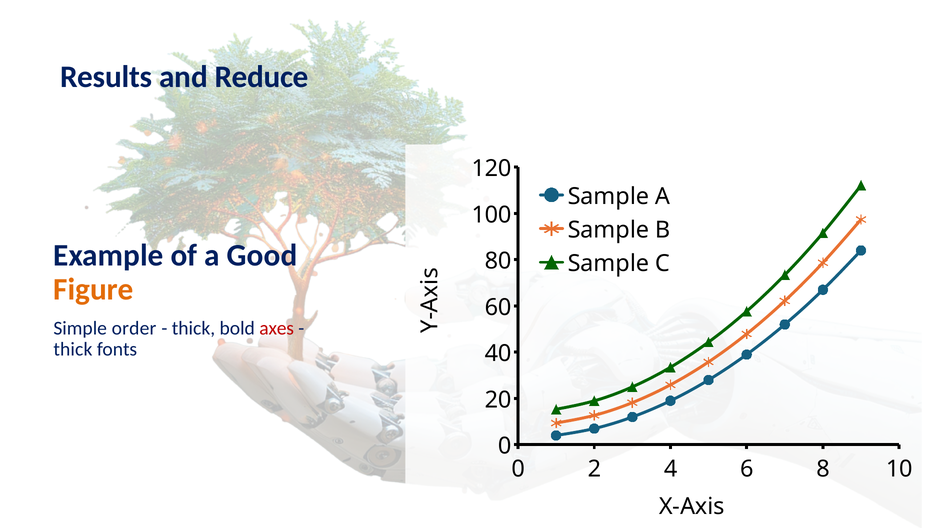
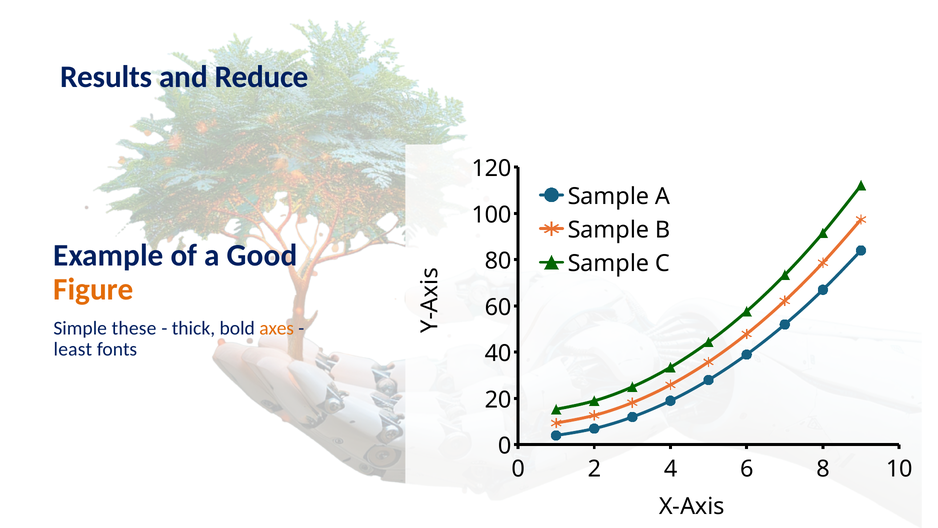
order: order -> these
axes colour: red -> orange
thick at (73, 349): thick -> least
